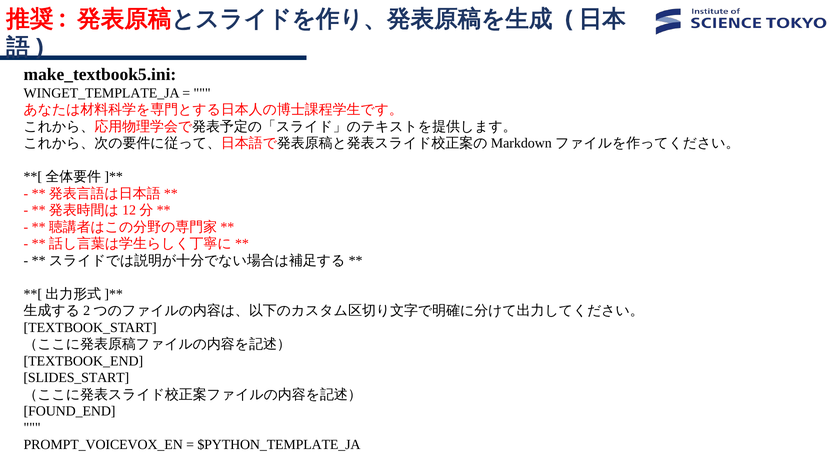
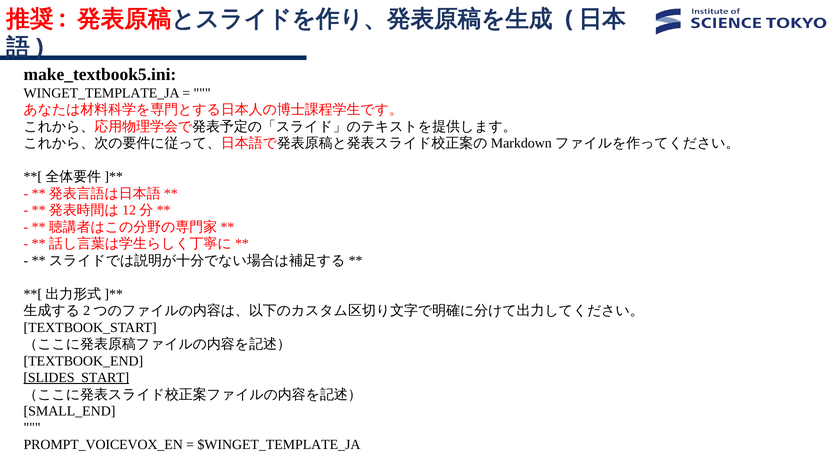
SLIDES_START underline: none -> present
FOUND_END: FOUND_END -> SMALL_END
$PYTHON_TEMPLATE_JA: $PYTHON_TEMPLATE_JA -> $WINGET_TEMPLATE_JA
